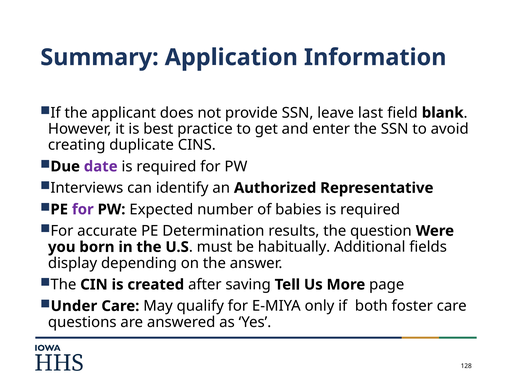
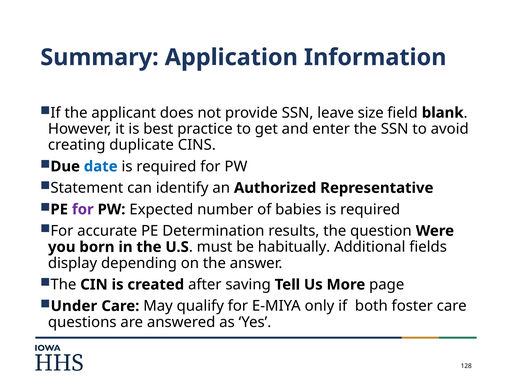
last: last -> size
date colour: purple -> blue
Interviews: Interviews -> Statement
